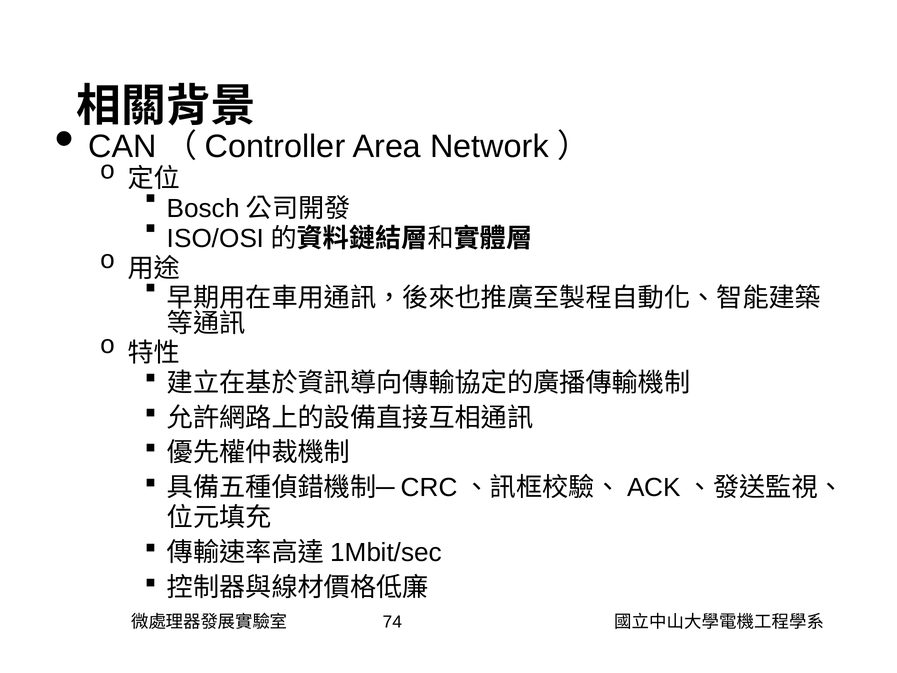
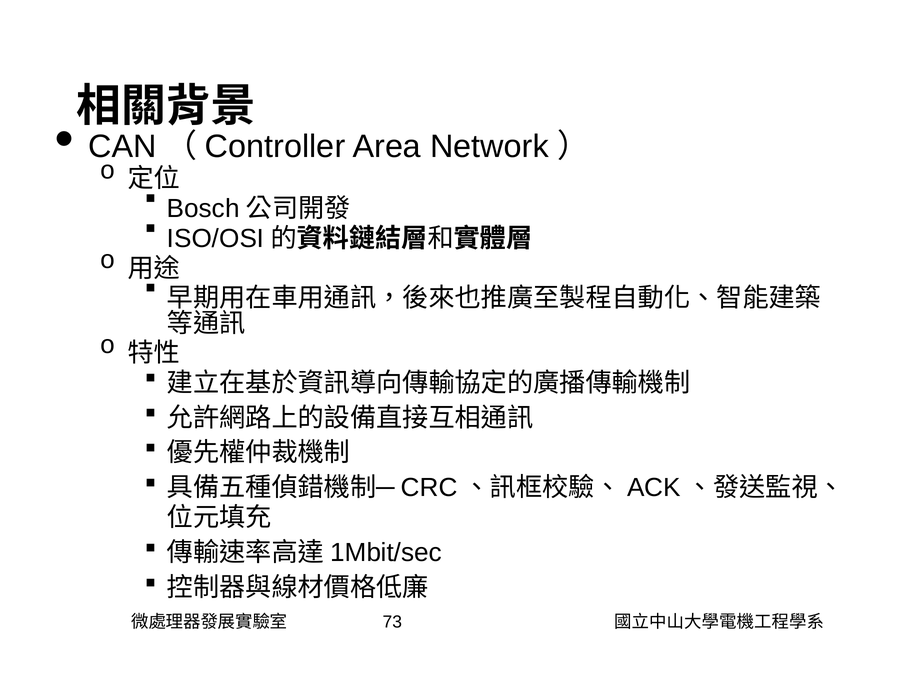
74: 74 -> 73
